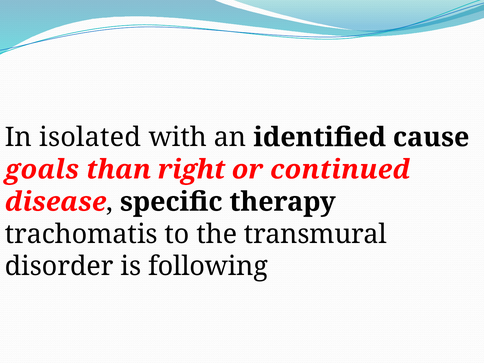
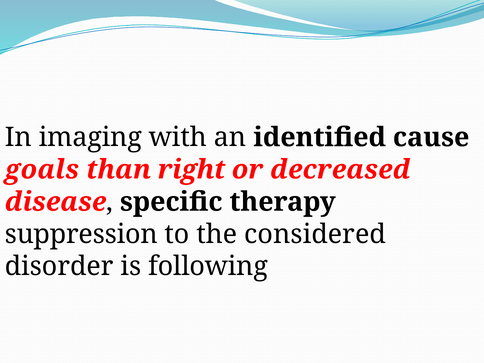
isolated: isolated -> imaging
continued: continued -> decreased
trachomatis: trachomatis -> suppression
transmural: transmural -> considered
